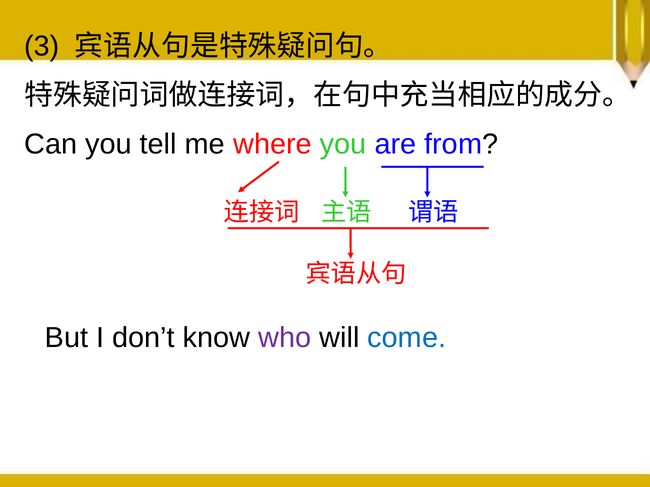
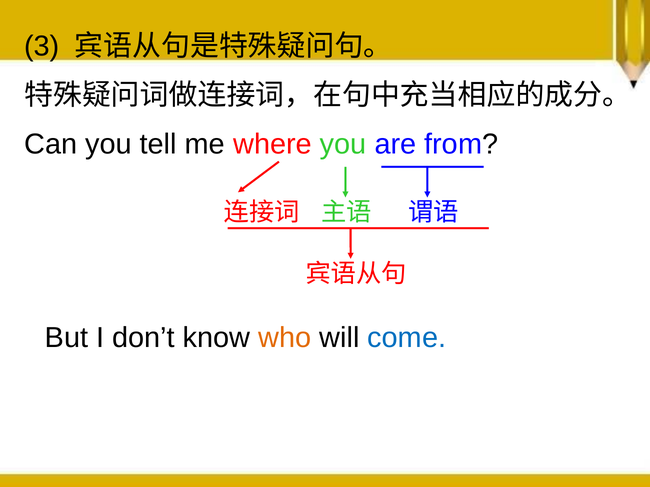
who colour: purple -> orange
